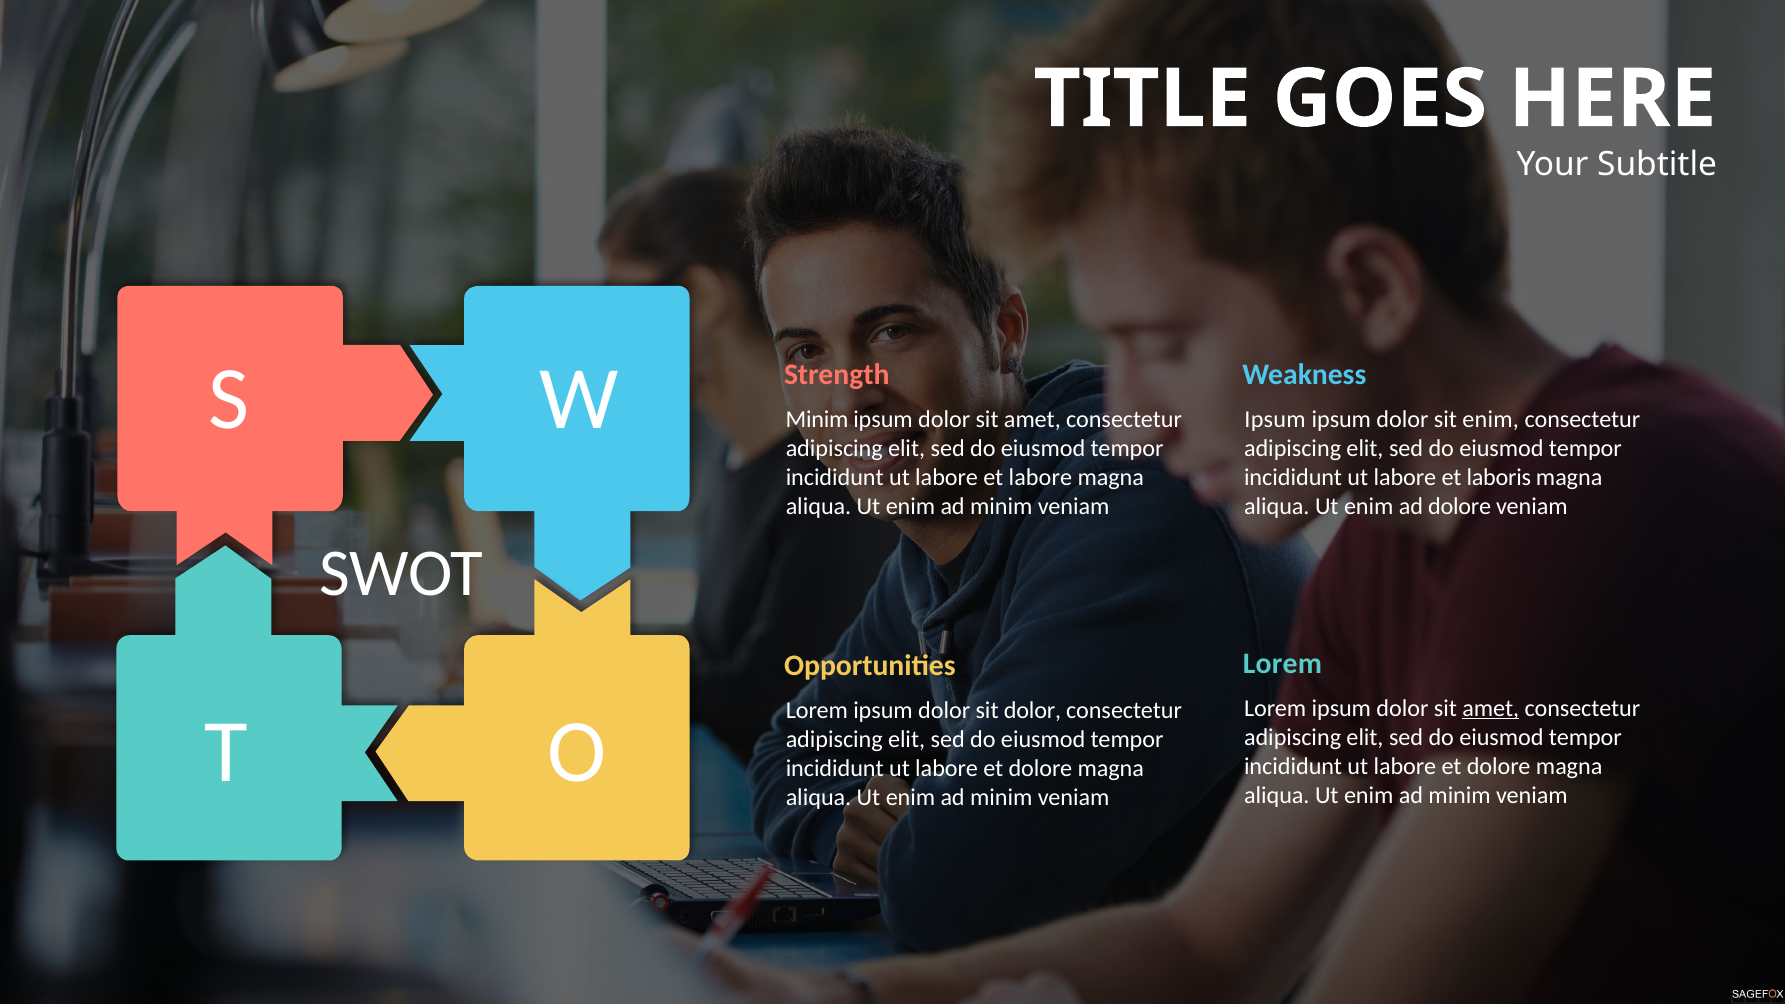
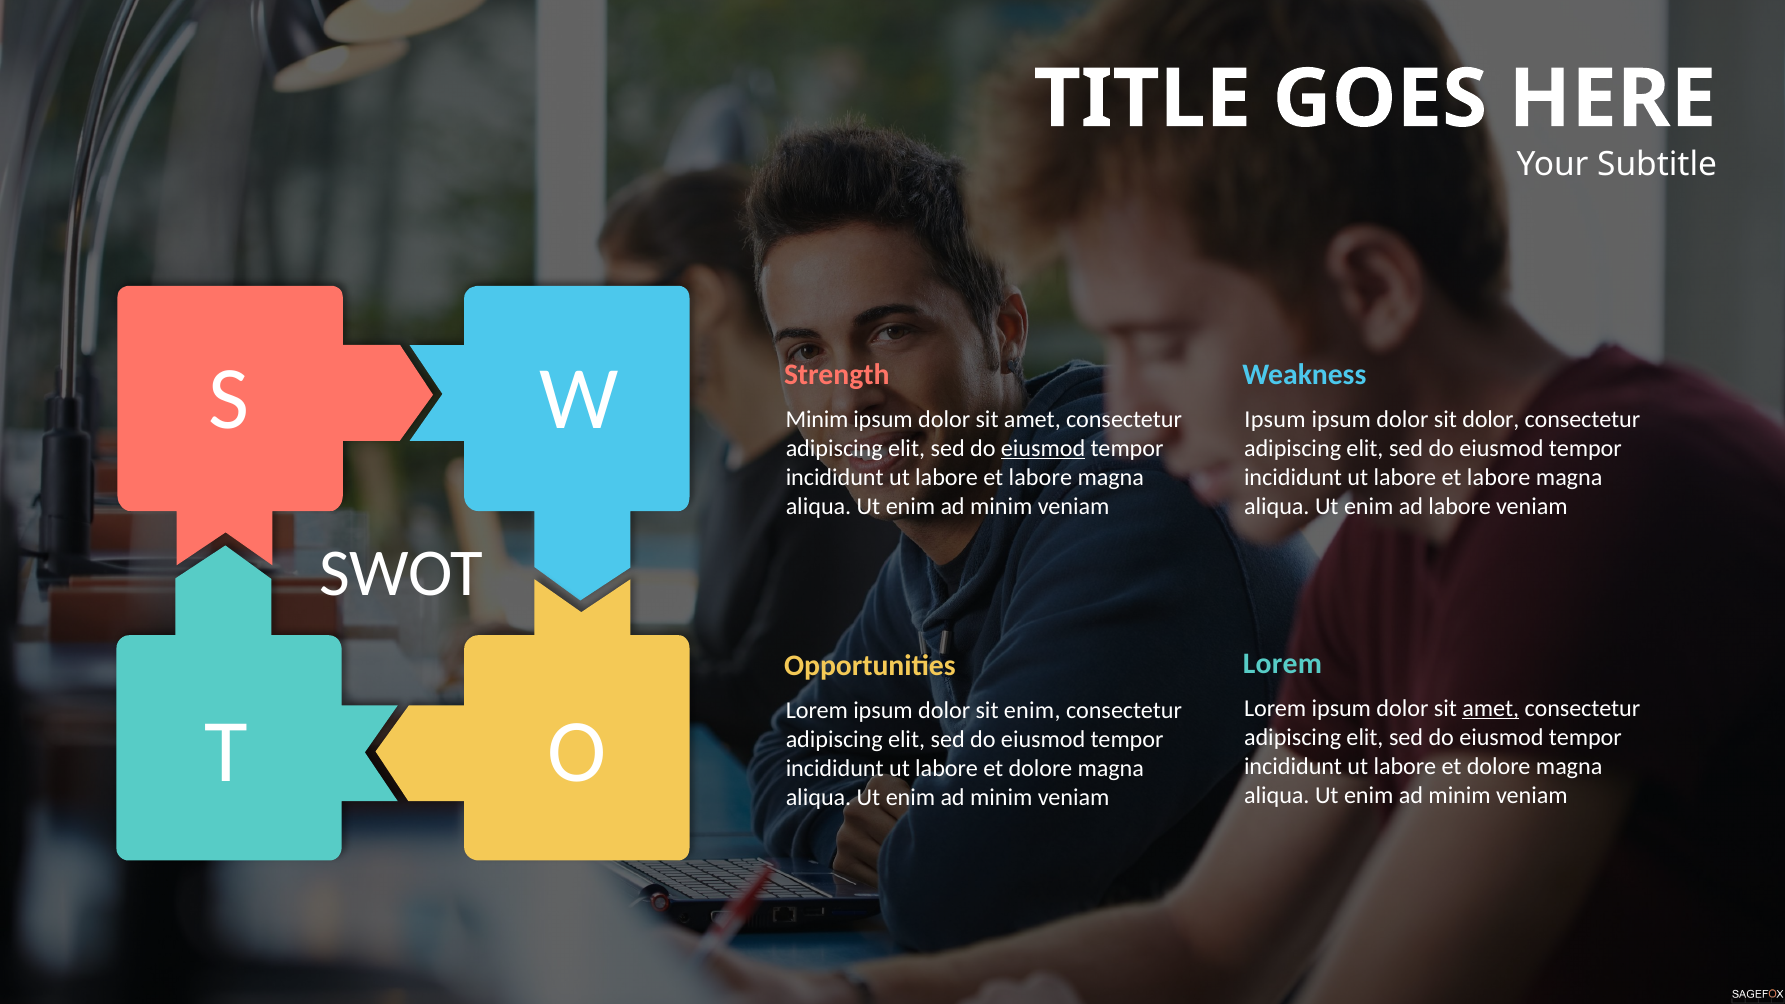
sit enim: enim -> dolor
eiusmod at (1043, 448) underline: none -> present
laboris at (1499, 478): laboris -> labore
ad dolore: dolore -> labore
sit dolor: dolor -> enim
